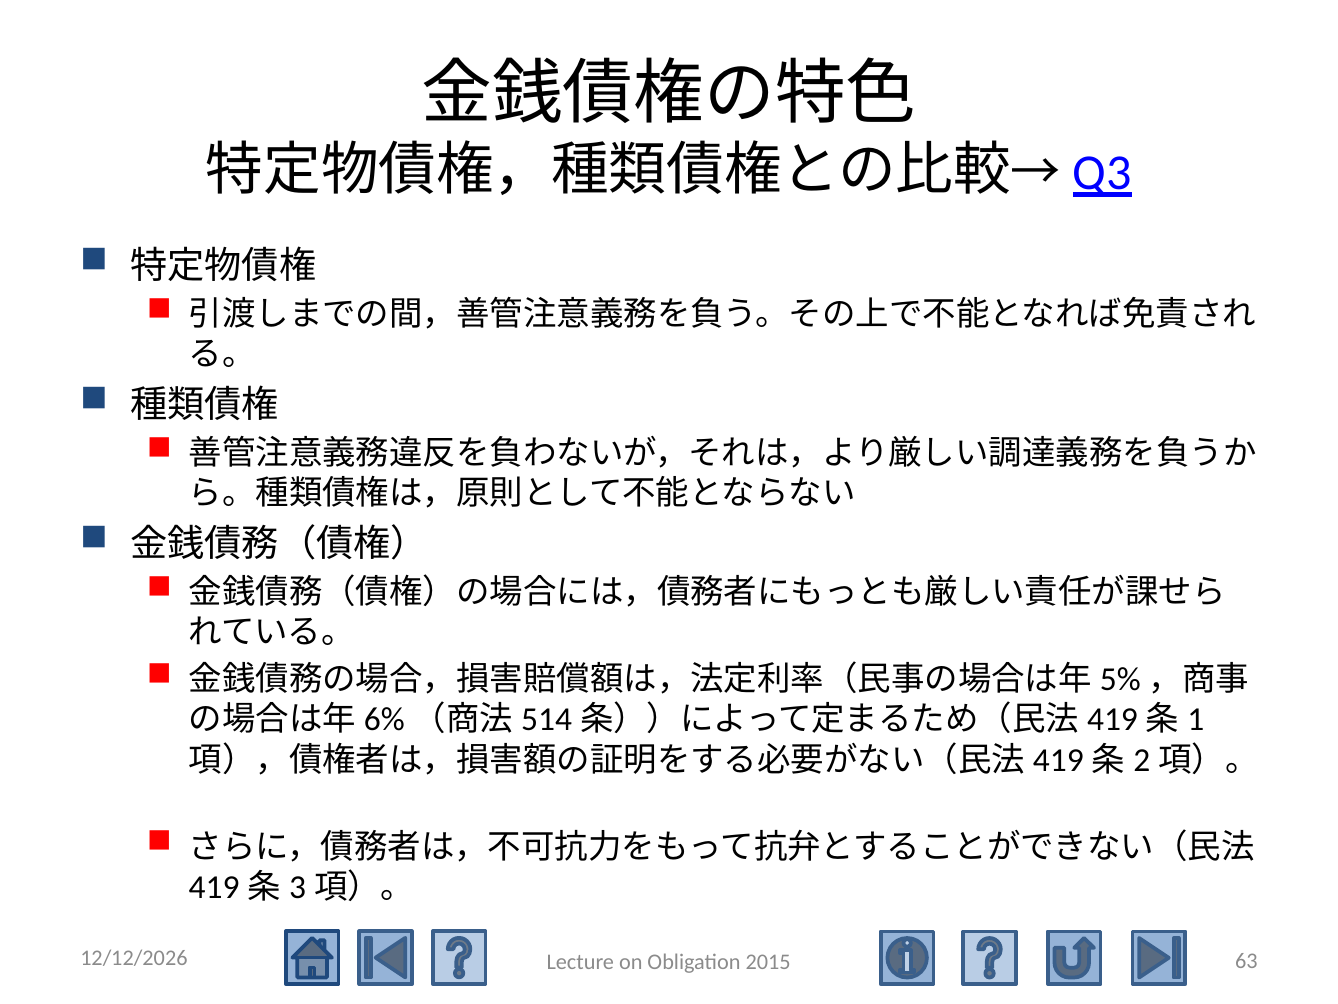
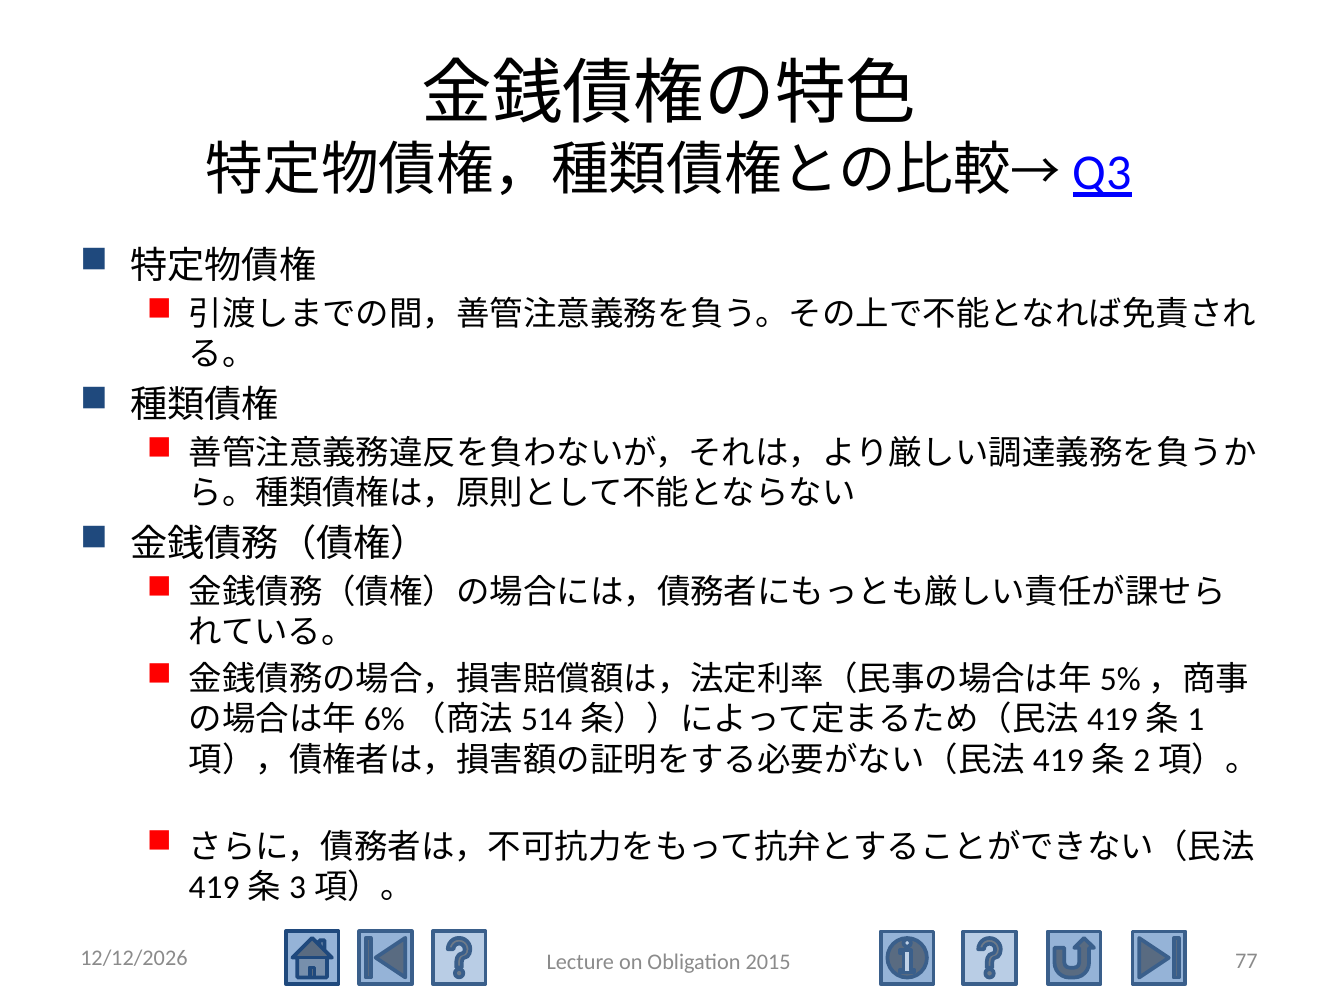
63: 63 -> 77
